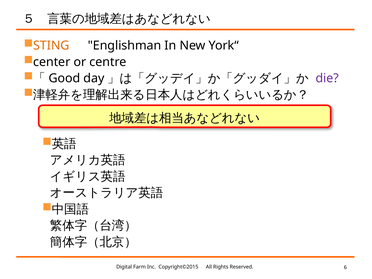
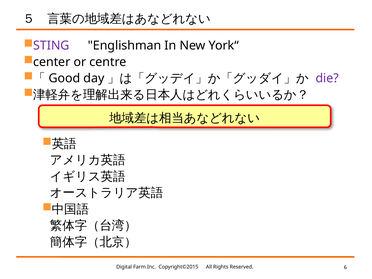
STING colour: orange -> purple
